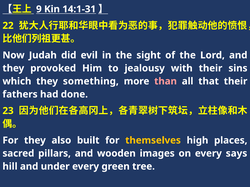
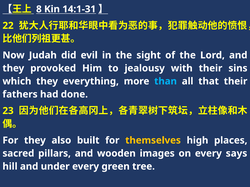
9: 9 -> 8
something: something -> everything
than colour: pink -> light blue
